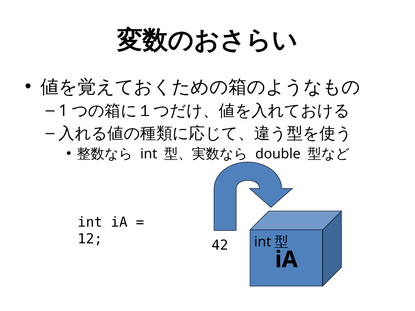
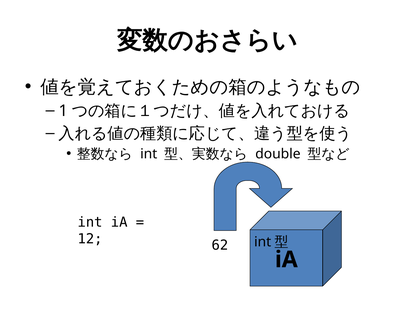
42: 42 -> 62
